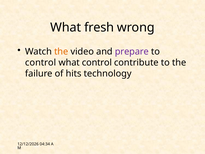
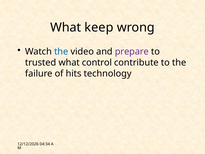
fresh: fresh -> keep
the at (61, 52) colour: orange -> blue
control at (41, 62): control -> trusted
